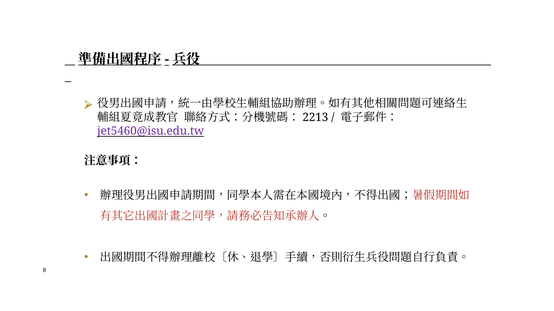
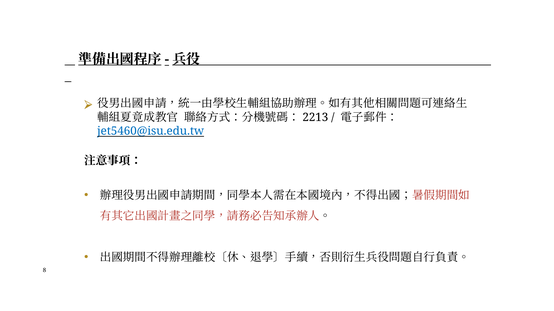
jet5460@isu.edu.tw colour: purple -> blue
